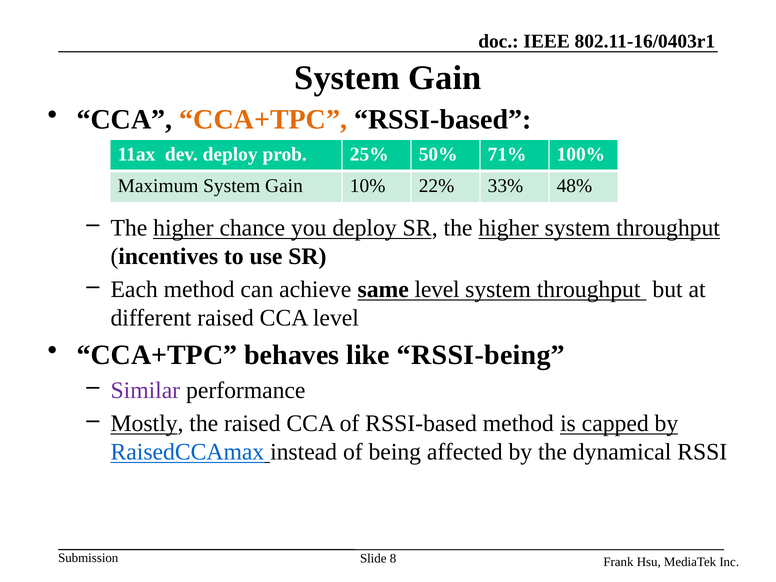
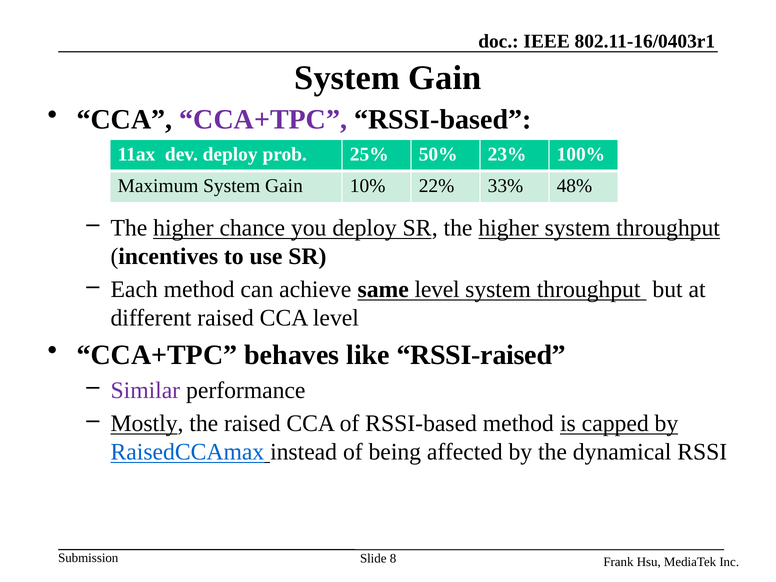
CCA+TPC at (263, 120) colour: orange -> purple
71%: 71% -> 23%
RSSI-being: RSSI-being -> RSSI-raised
